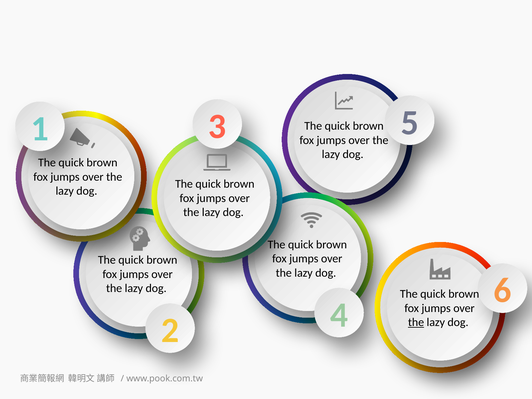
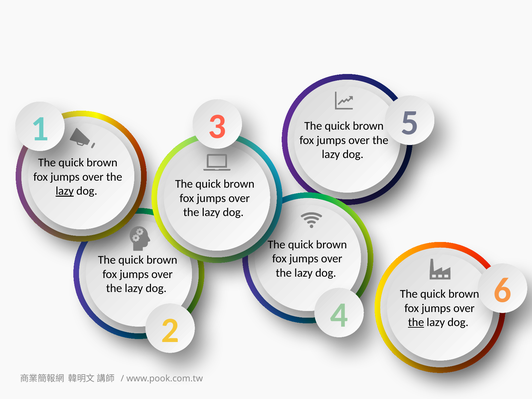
lazy at (65, 191) underline: none -> present
